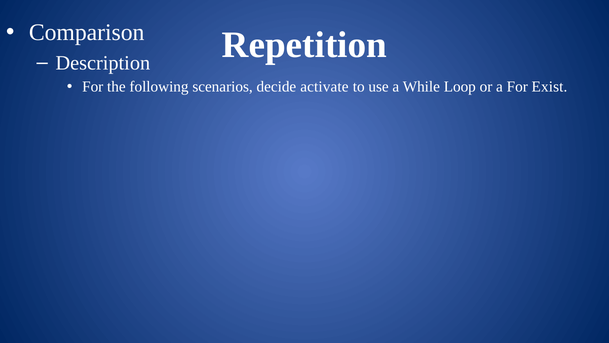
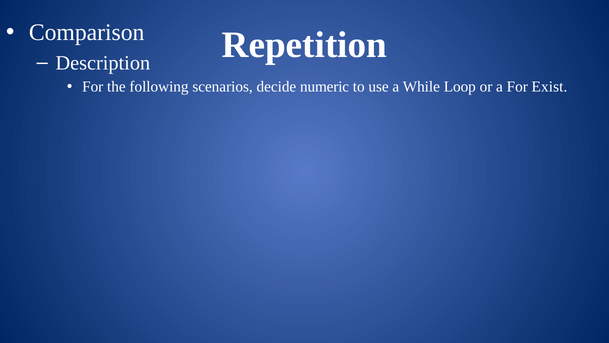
activate: activate -> numeric
